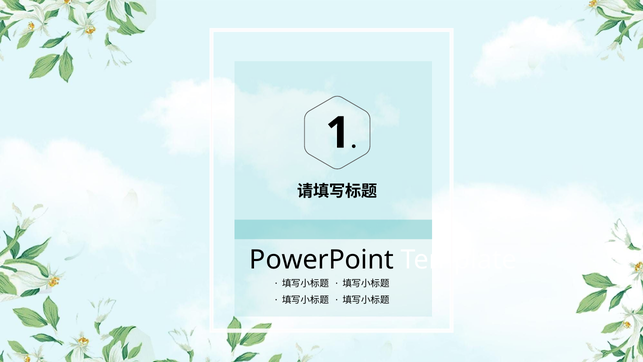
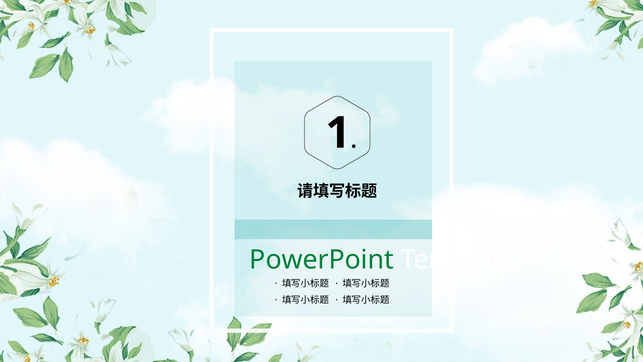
PowerPoint colour: black -> green
